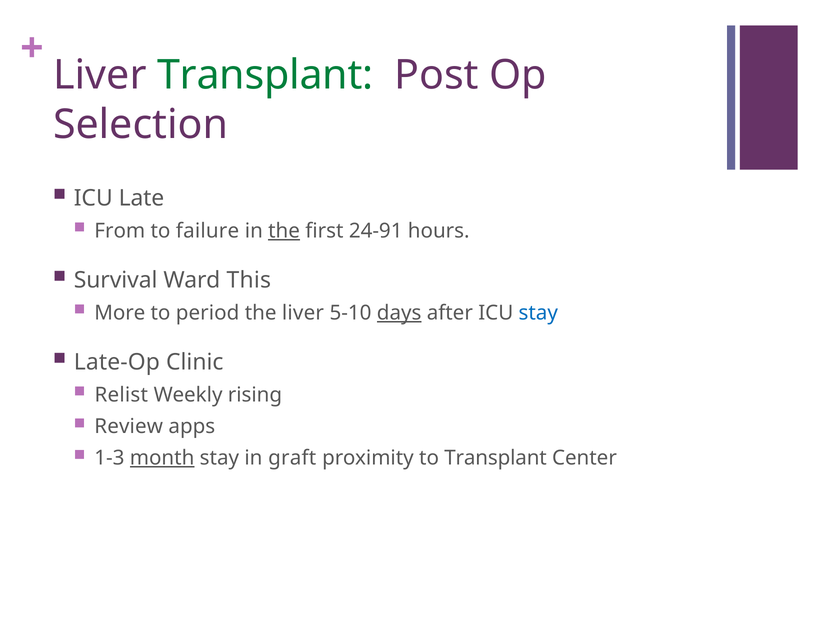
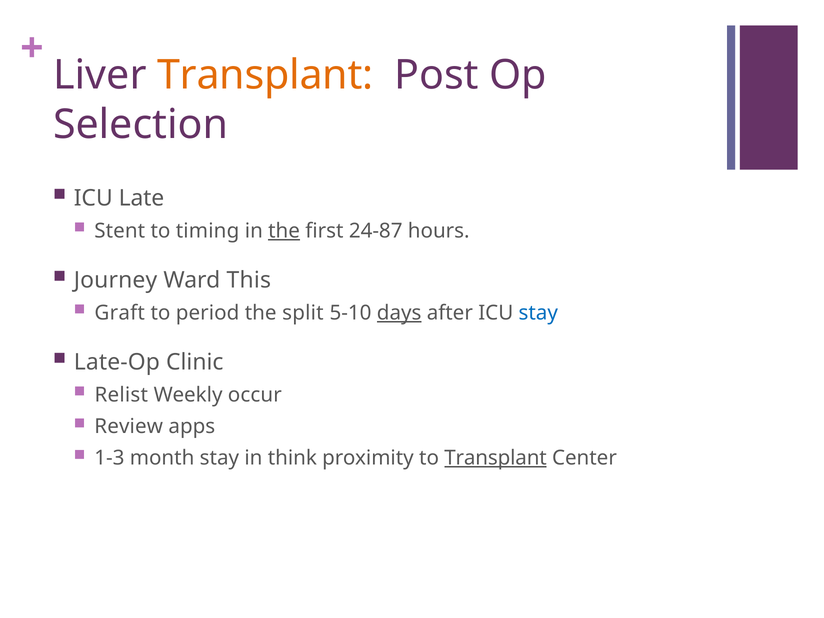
Transplant at (265, 75) colour: green -> orange
From: From -> Stent
failure: failure -> timing
24-91: 24-91 -> 24-87
Survival: Survival -> Journey
More: More -> Graft
the liver: liver -> split
rising: rising -> occur
month underline: present -> none
graft: graft -> think
Transplant at (496, 458) underline: none -> present
